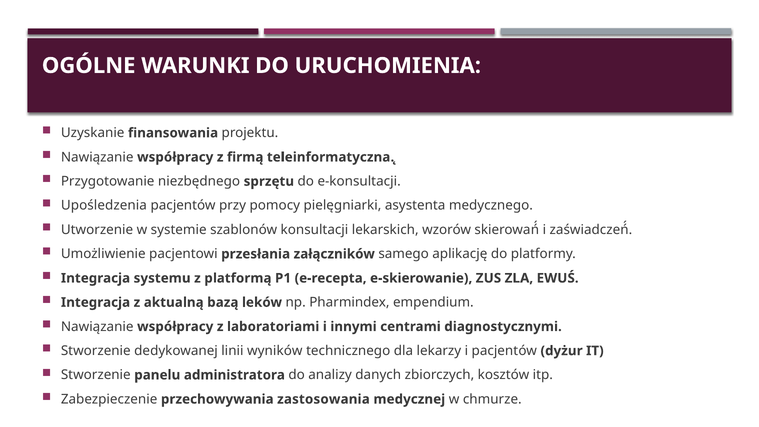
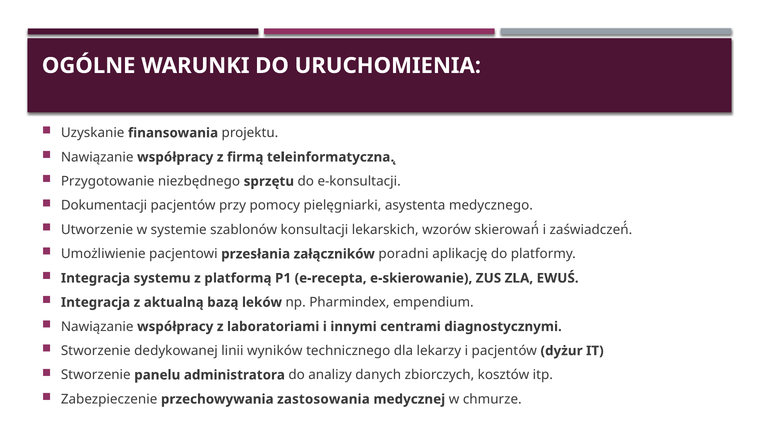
Upośledzenia: Upośledzenia -> Dokumentacji
samego: samego -> poradni
